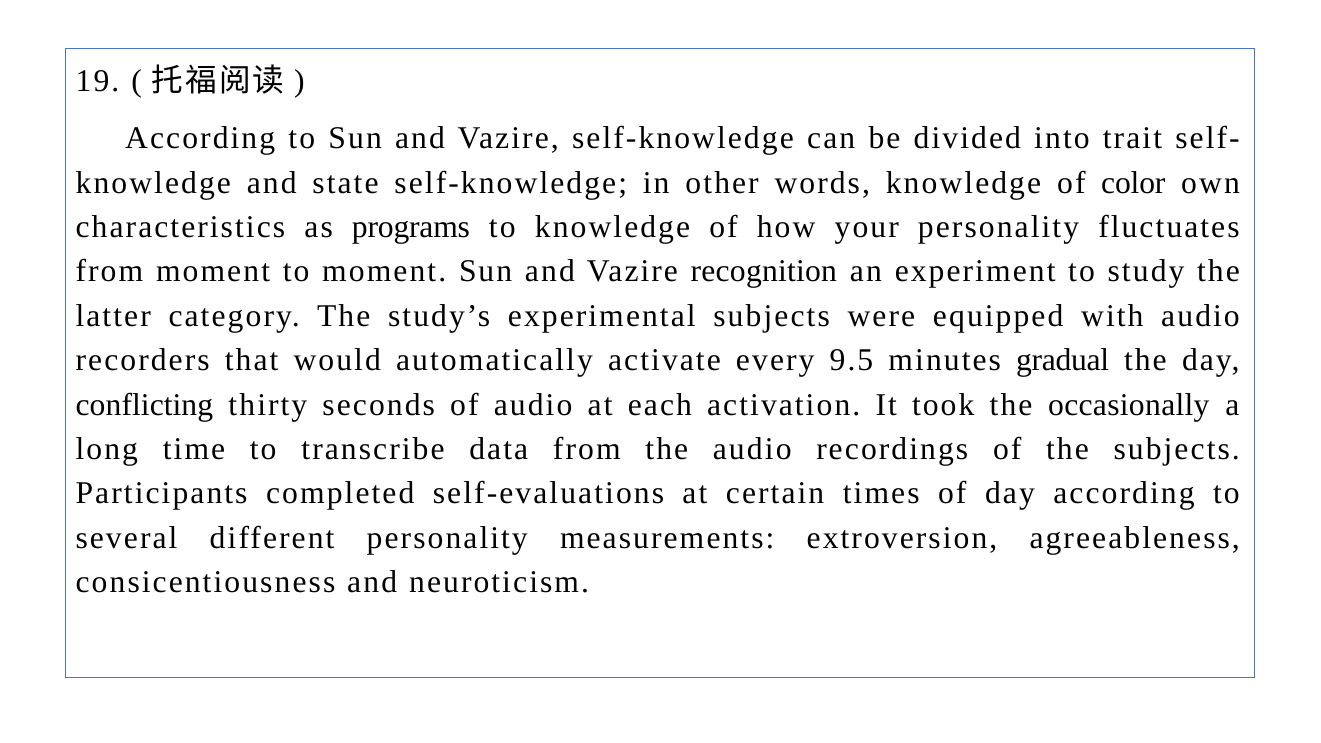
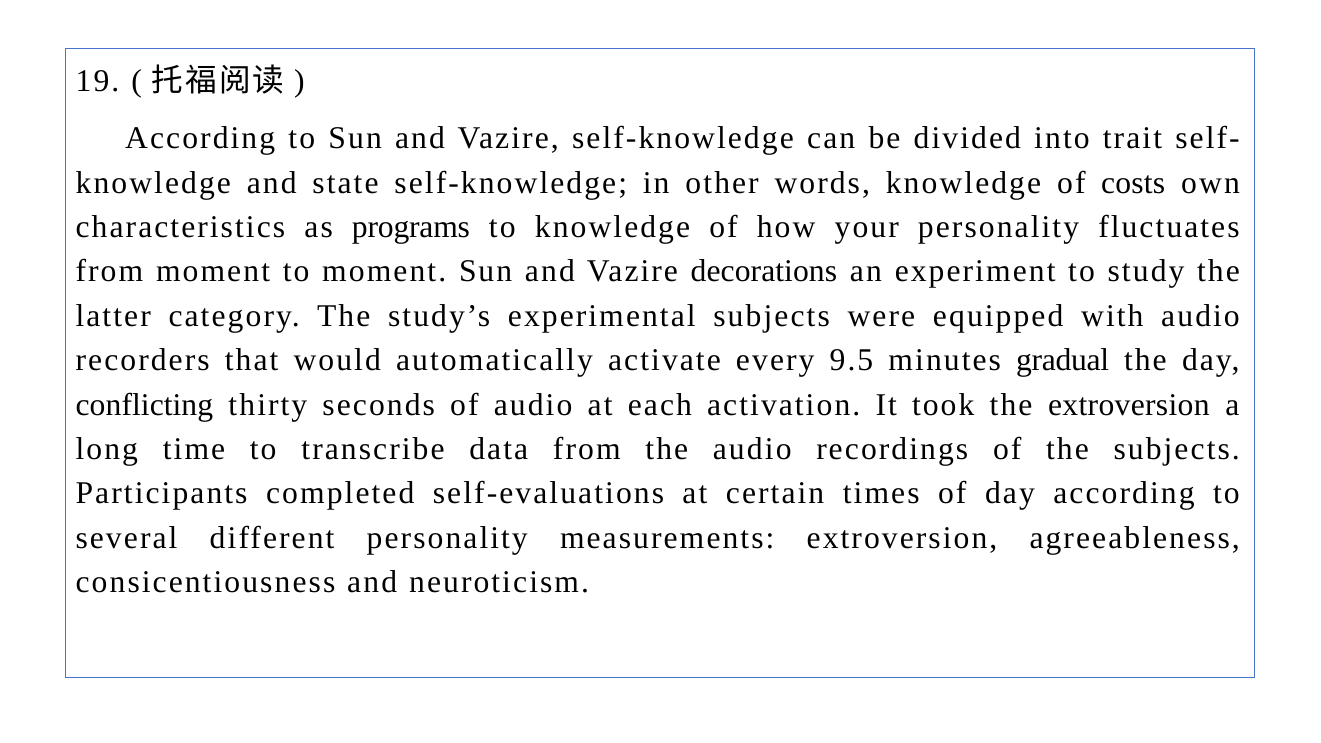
color: color -> costs
recognition: recognition -> decorations
the occasionally: occasionally -> extroversion
